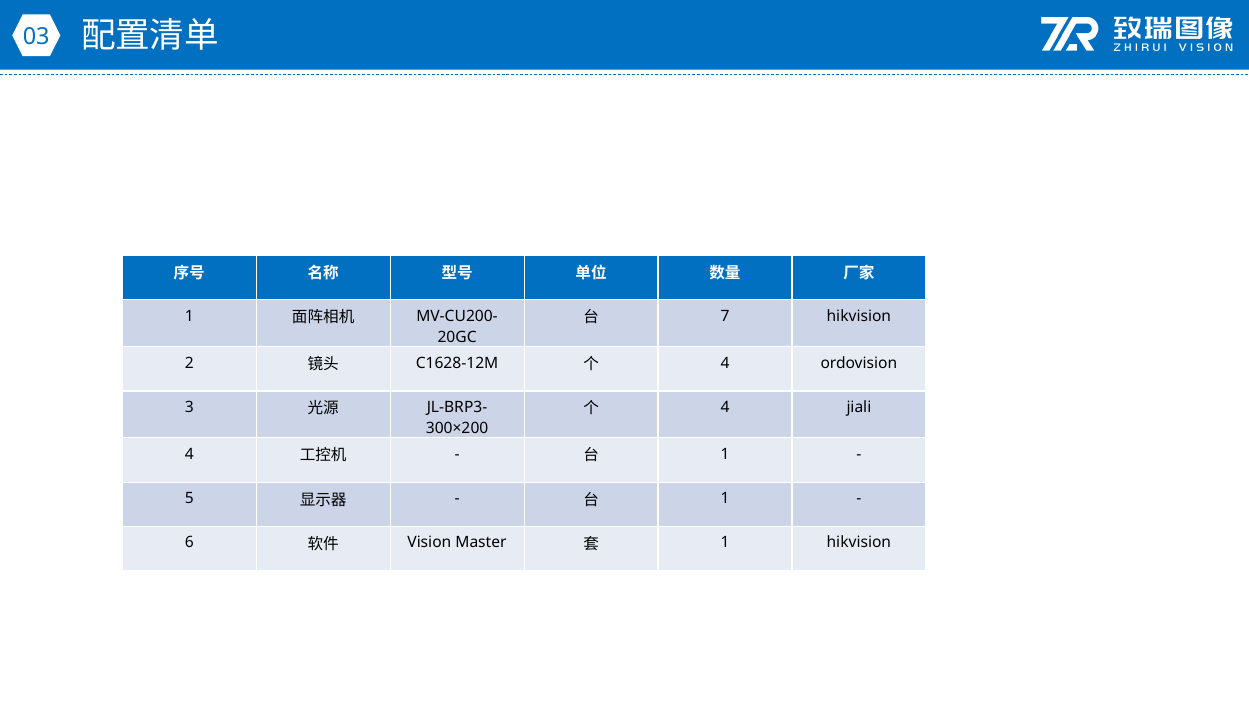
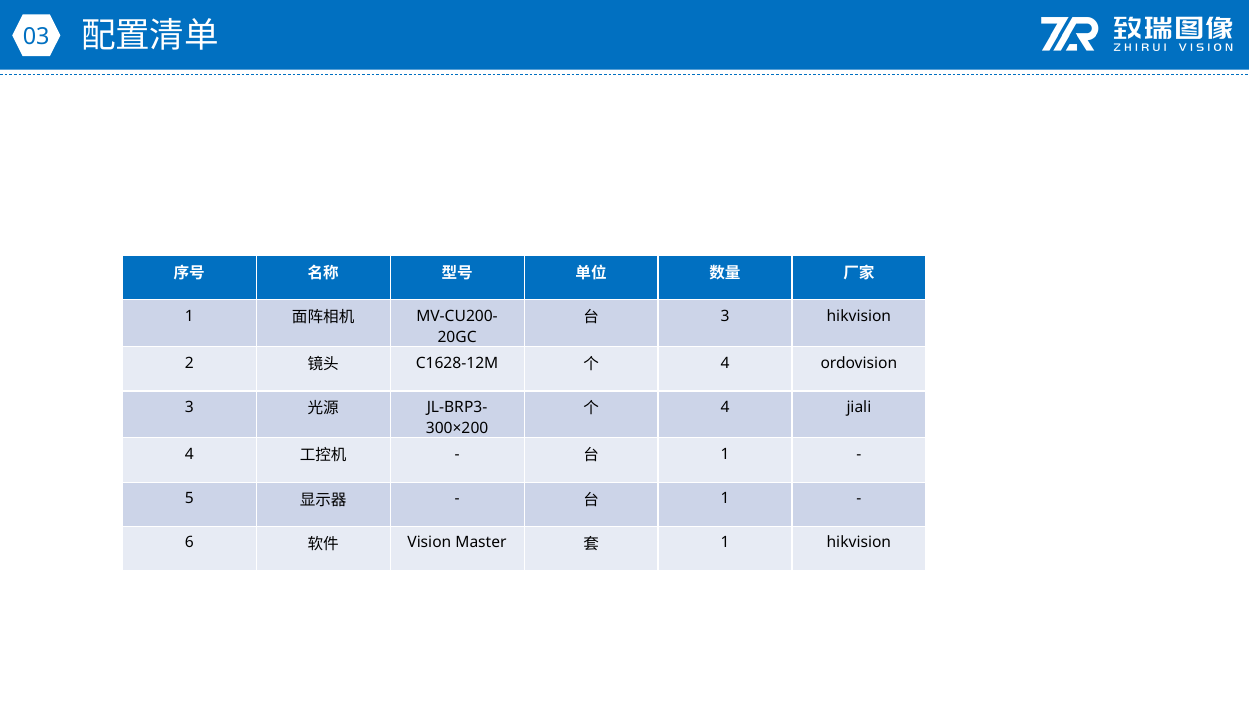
7 at (725, 316): 7 -> 3
